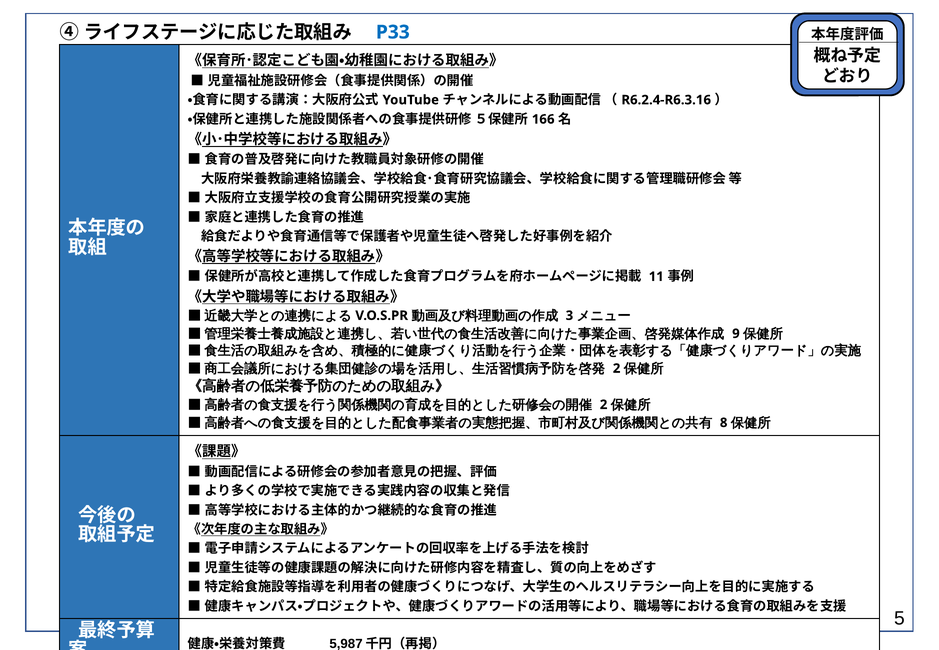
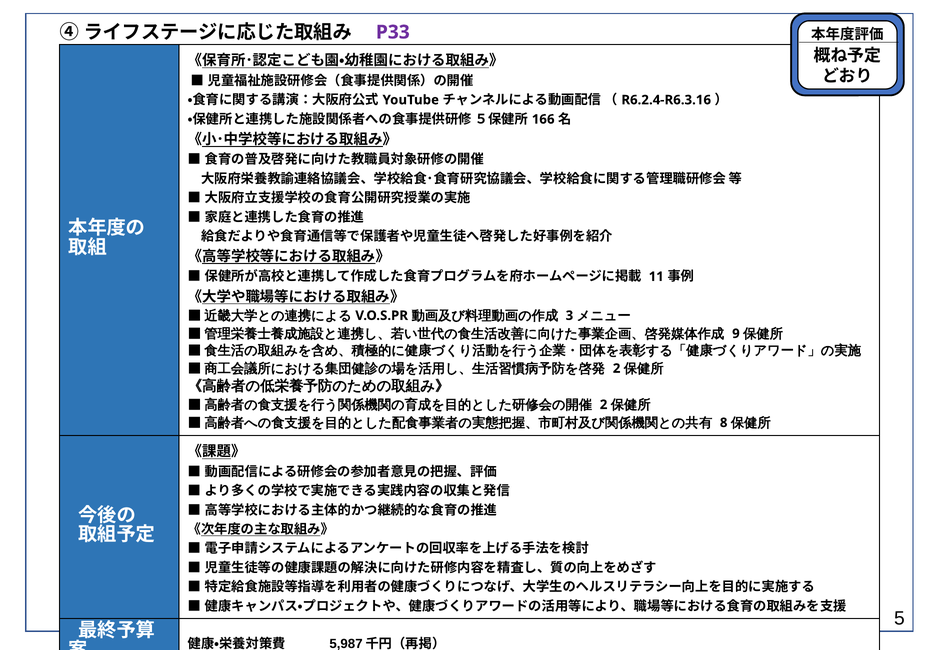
P33 colour: blue -> purple
